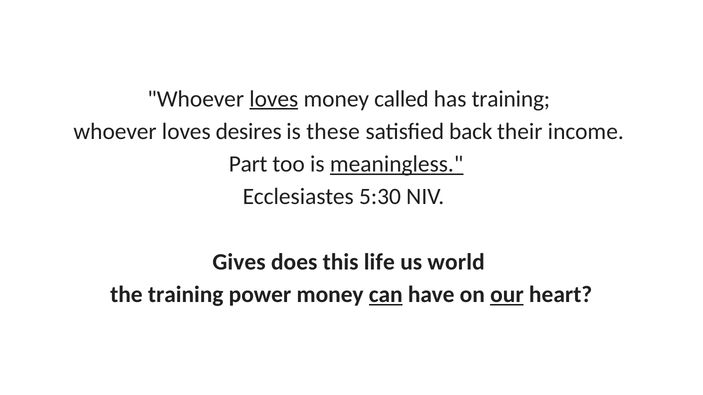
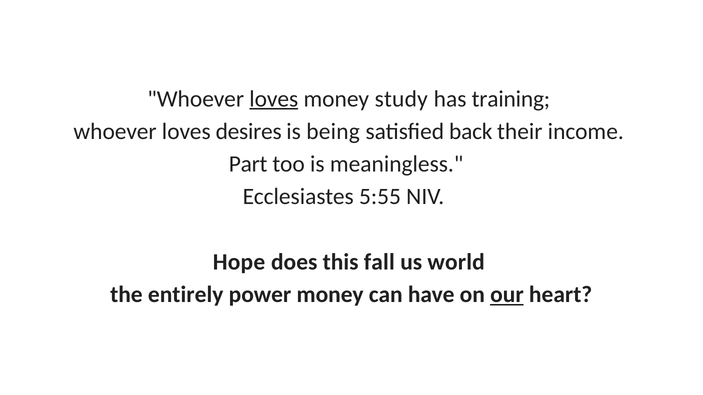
called: called -> study
these: these -> being
meaningless underline: present -> none
5:30: 5:30 -> 5:55
Gives: Gives -> Hope
life: life -> fall
the training: training -> entirely
can underline: present -> none
